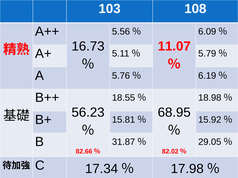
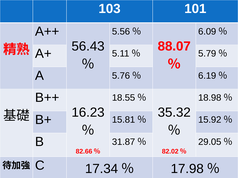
108: 108 -> 101
16.73: 16.73 -> 56.43
11.07: 11.07 -> 88.07
56.23: 56.23 -> 16.23
68.95: 68.95 -> 35.32
